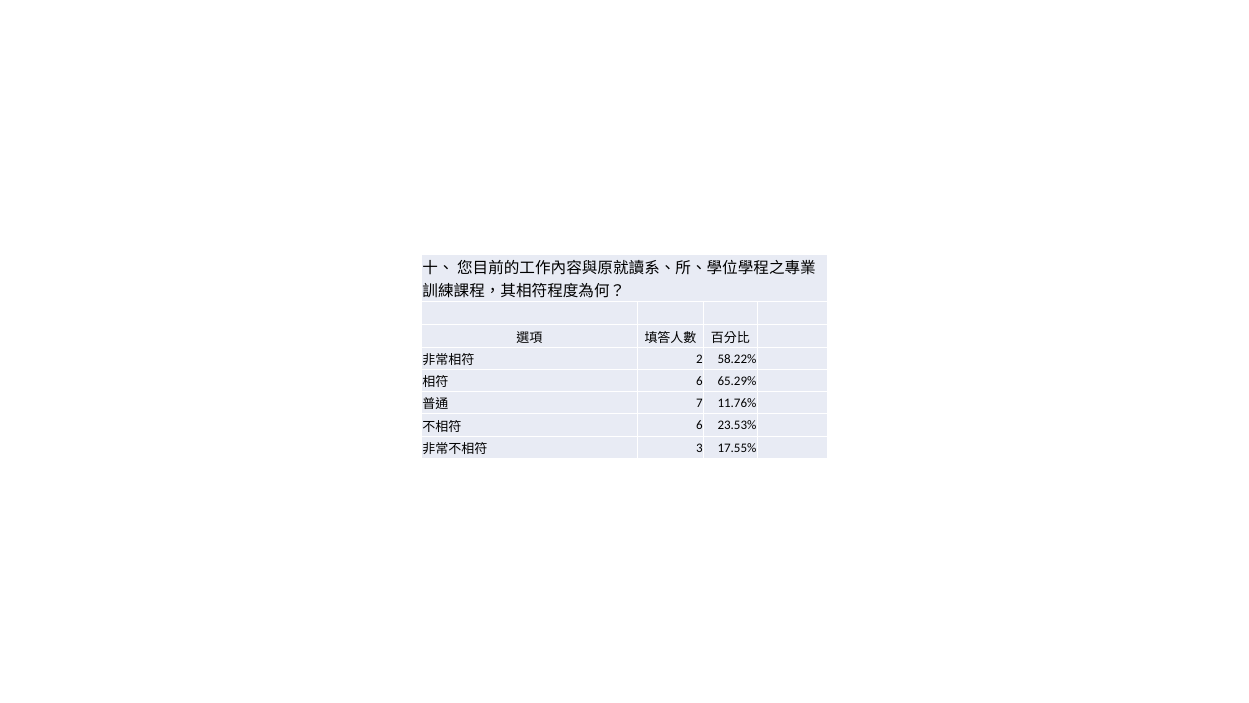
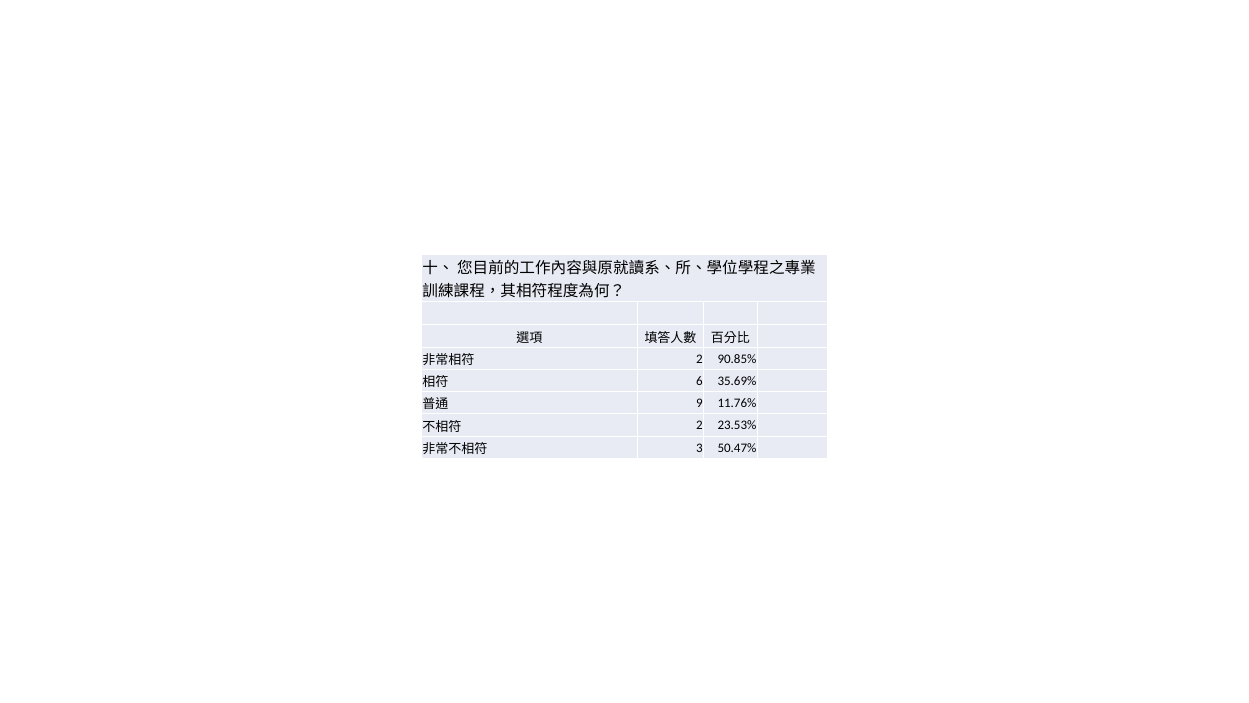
58.22%: 58.22% -> 90.85%
65.29%: 65.29% -> 35.69%
7: 7 -> 9
6 at (699, 425): 6 -> 2
17.55%: 17.55% -> 50.47%
